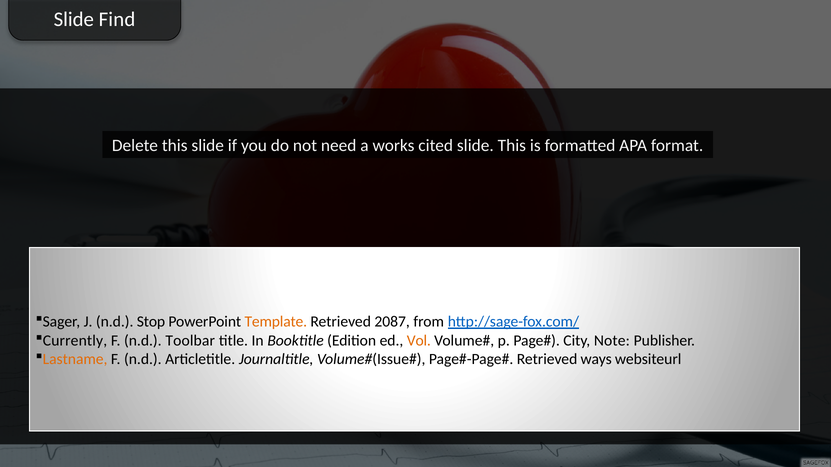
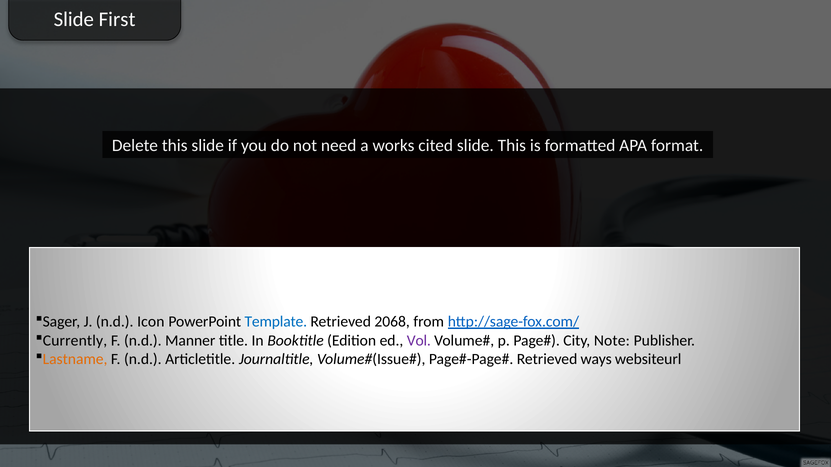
Find: Find -> First
Stop: Stop -> Icon
Template colour: orange -> blue
2087: 2087 -> 2068
Toolbar: Toolbar -> Manner
Vol colour: orange -> purple
